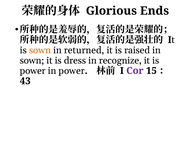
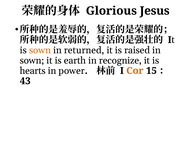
Ends: Ends -> Jesus
dress: dress -> earth
power at (33, 71): power -> hearts
Cor colour: purple -> orange
